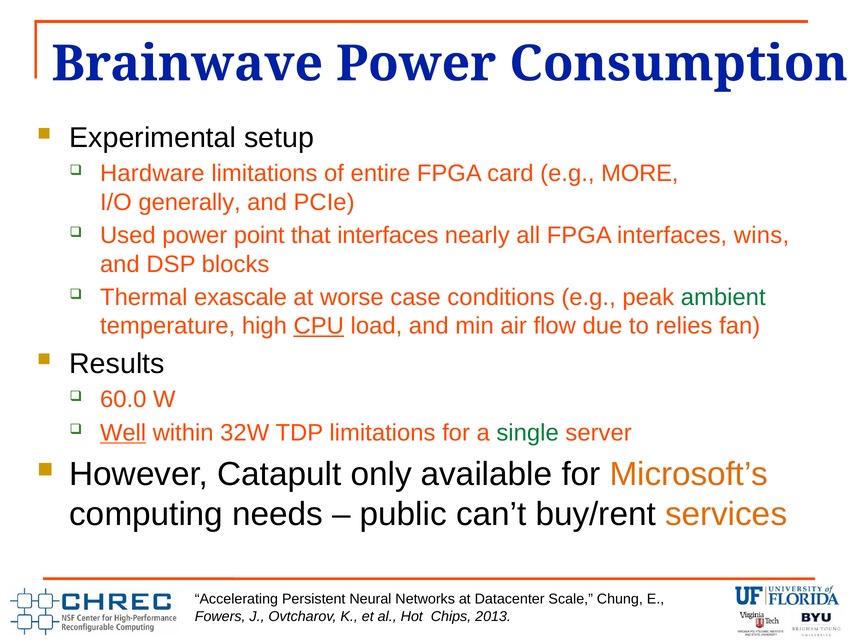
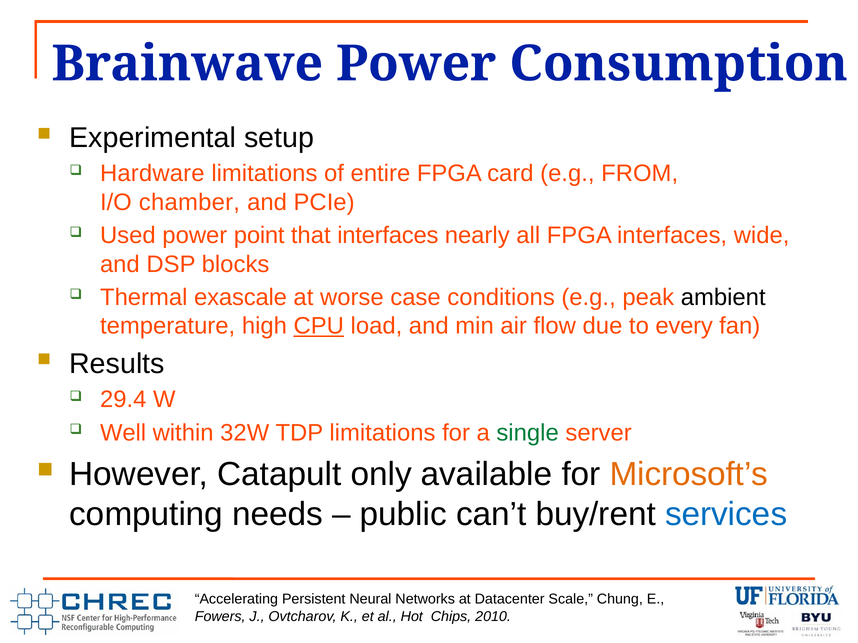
MORE: MORE -> FROM
generally: generally -> chamber
wins: wins -> wide
ambient colour: green -> black
relies: relies -> every
60.0: 60.0 -> 29.4
Well underline: present -> none
services colour: orange -> blue
2013: 2013 -> 2010
